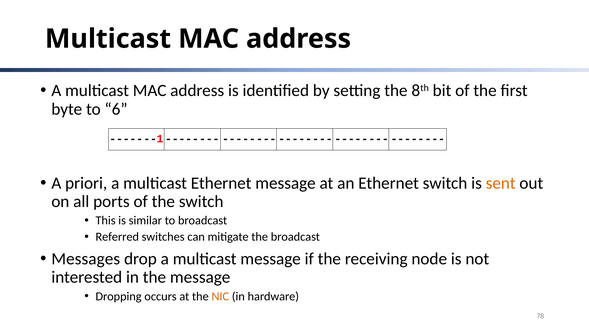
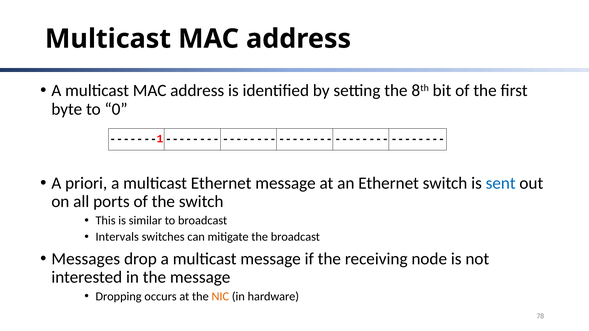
6: 6 -> 0
sent colour: orange -> blue
Referred: Referred -> Intervals
